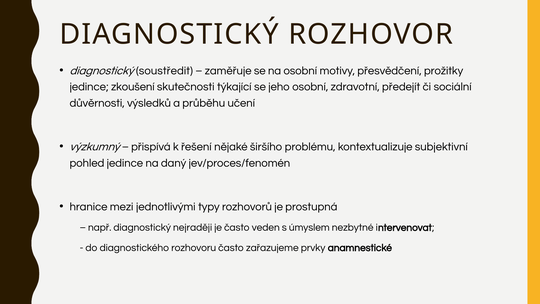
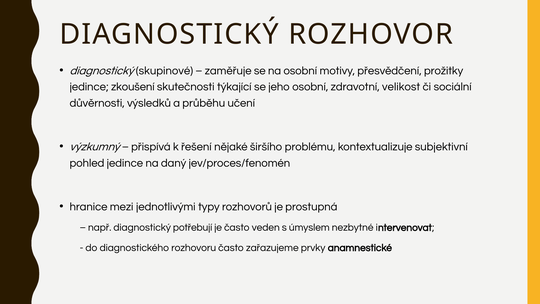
soustředit: soustředit -> skupinové
předejít: předejít -> velikost
nejraději: nejraději -> potřebují
